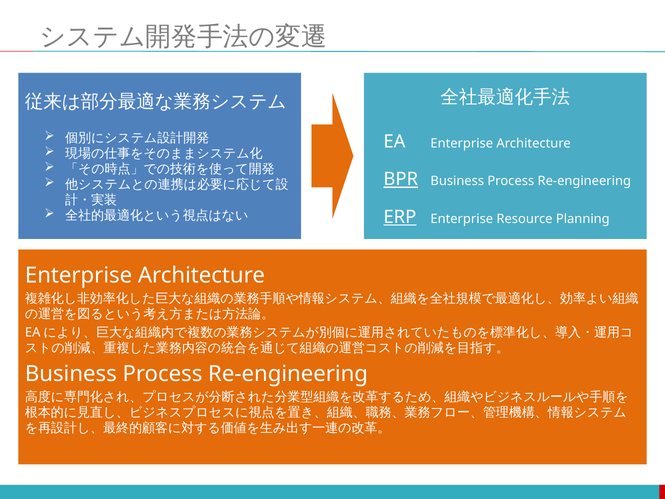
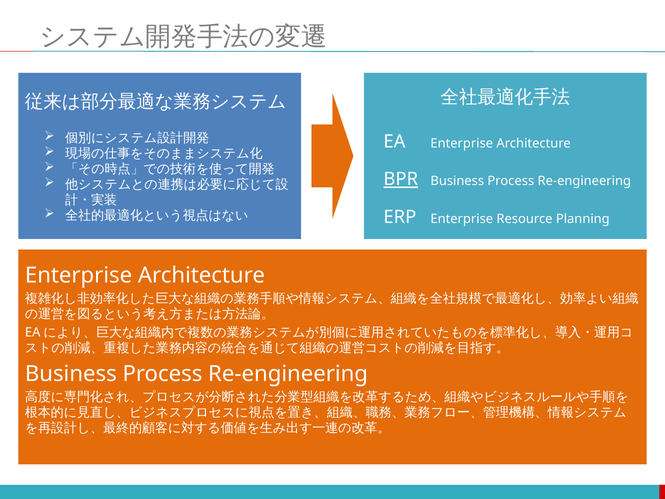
ERP underline: present -> none
